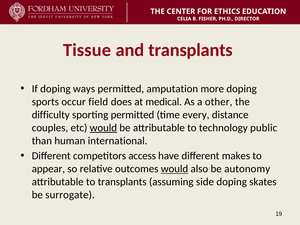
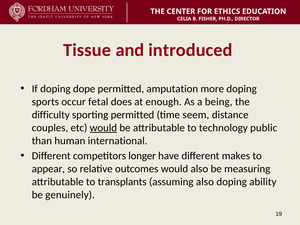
and transplants: transplants -> introduced
ways: ways -> dope
field: field -> fetal
medical: medical -> enough
other: other -> being
every: every -> seem
access: access -> longer
would at (175, 169) underline: present -> none
autonomy: autonomy -> measuring
assuming side: side -> also
skates: skates -> ability
surrogate: surrogate -> genuinely
